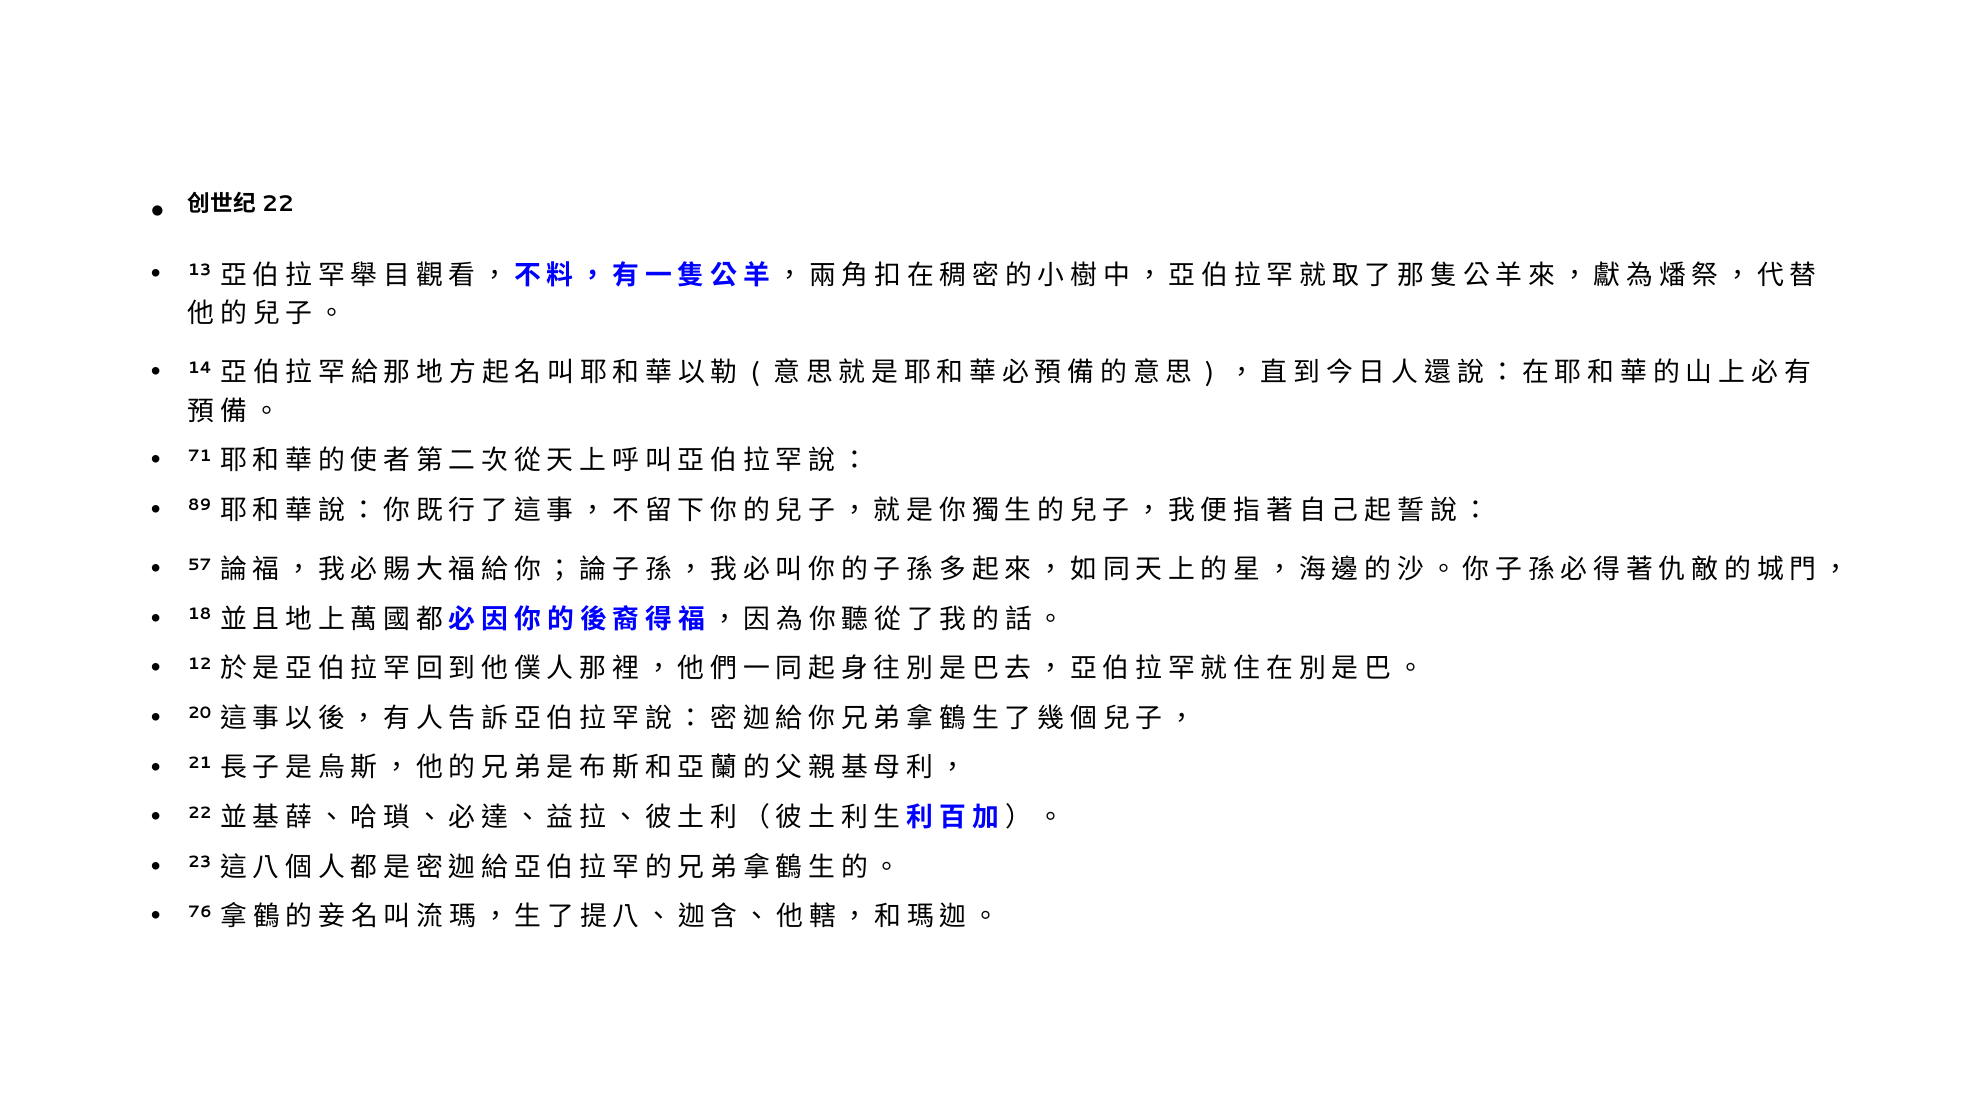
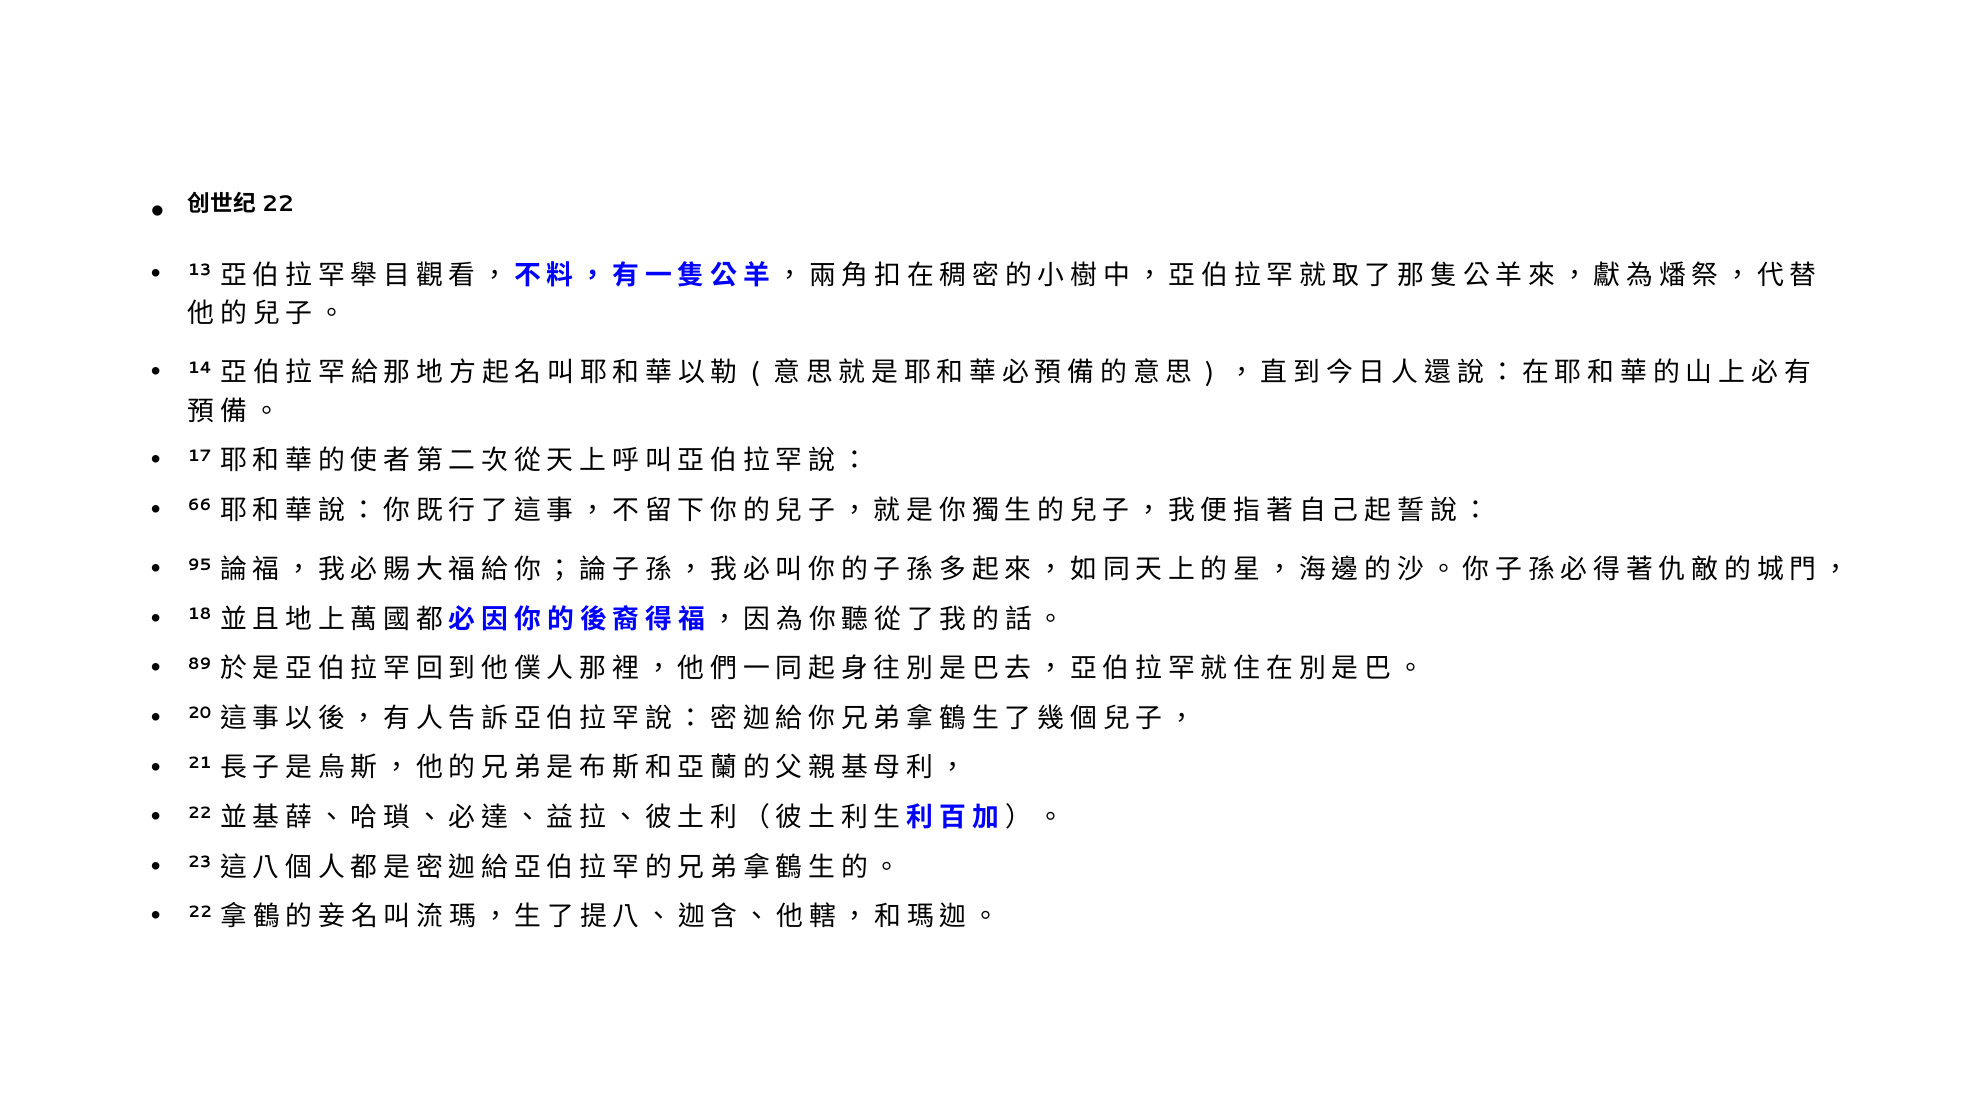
71: 71 -> 17
89: 89 -> 66
57: 57 -> 95
12: 12 -> 89
76 at (200, 912): 76 -> 22
